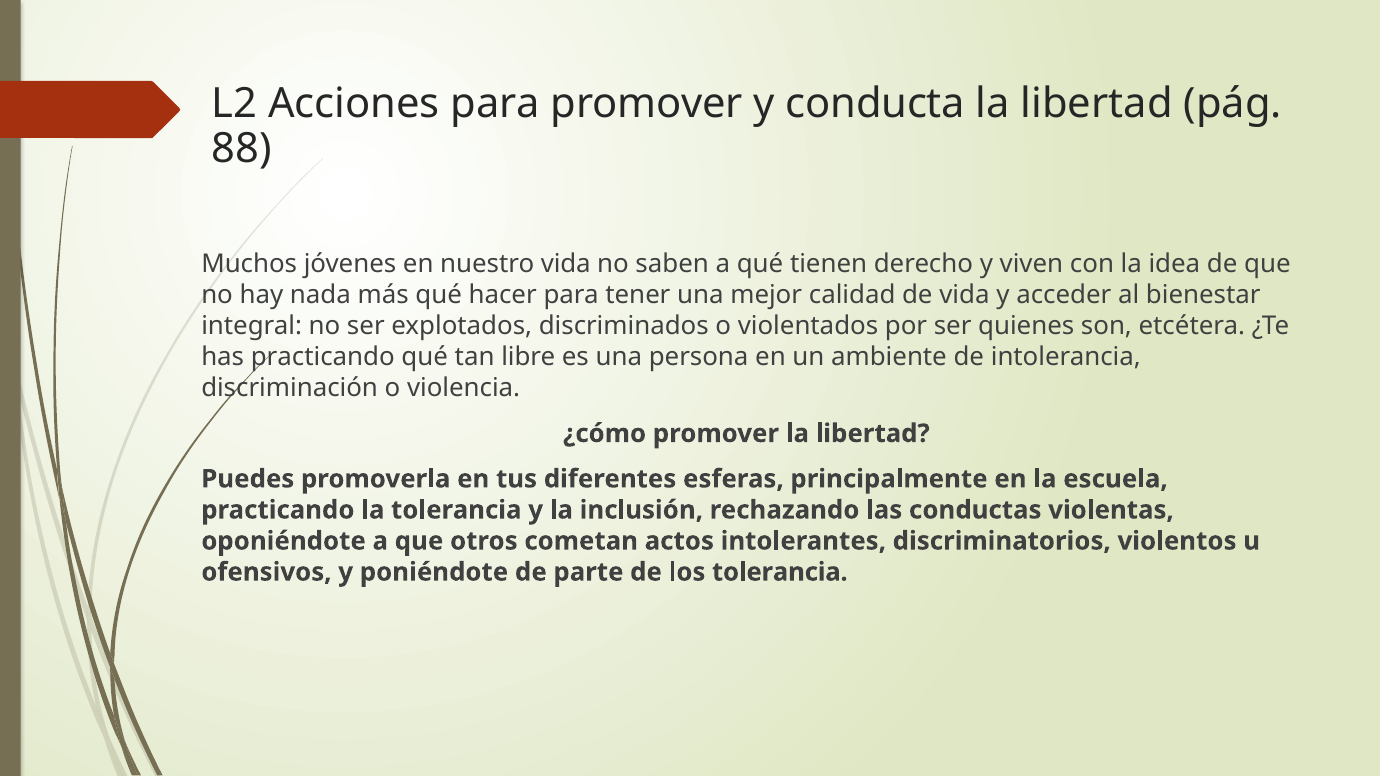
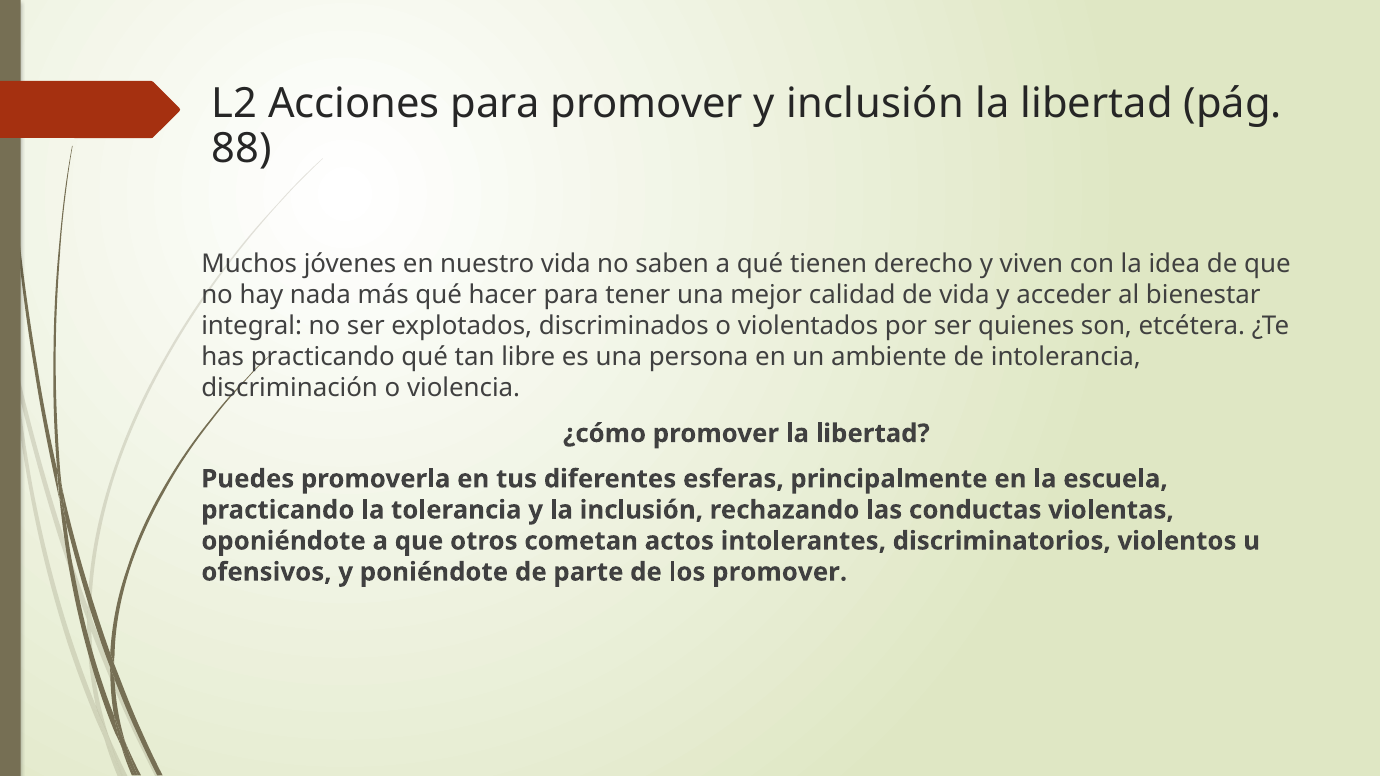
y conducta: conducta -> inclusión
los tolerancia: tolerancia -> promover
